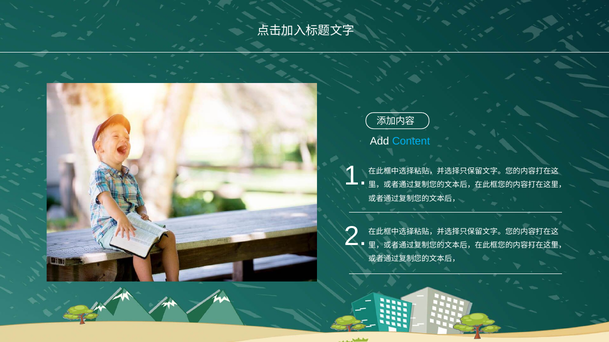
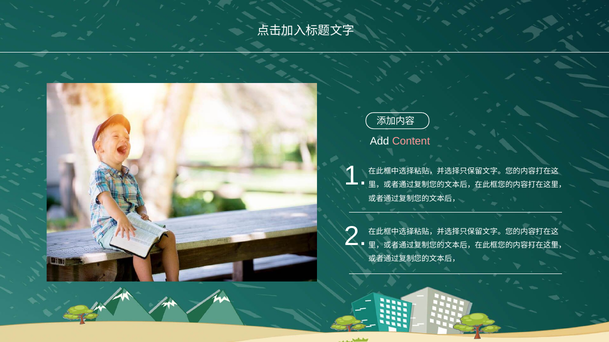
Content colour: light blue -> pink
